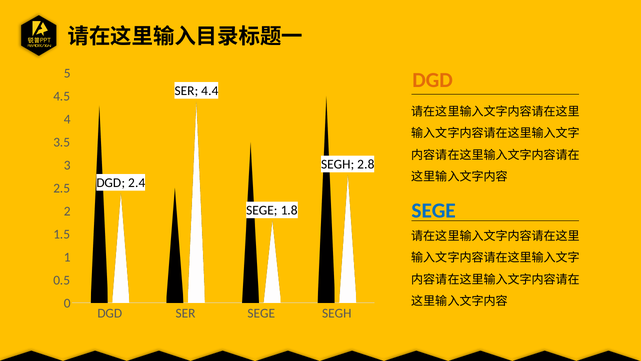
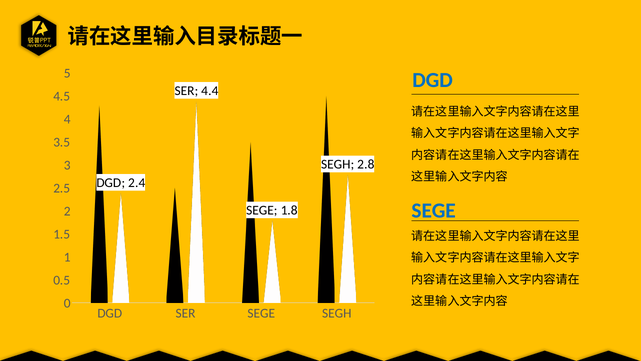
DGD at (433, 80) colour: orange -> blue
